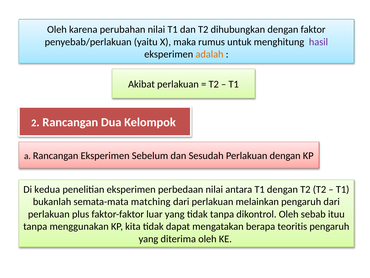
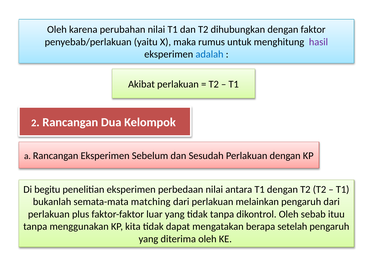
adalah colour: orange -> blue
kedua: kedua -> begitu
teoritis: teoritis -> setelah
